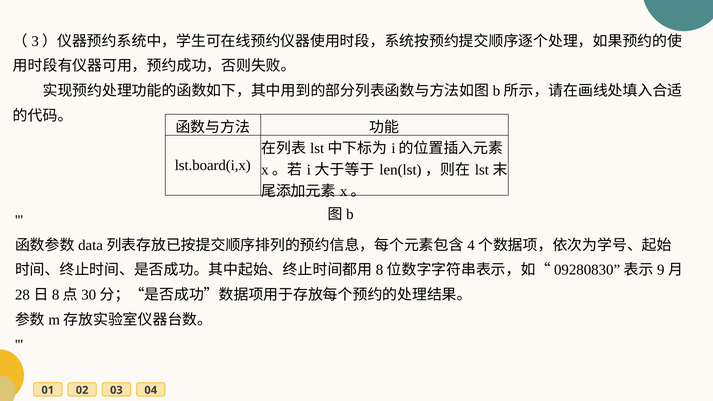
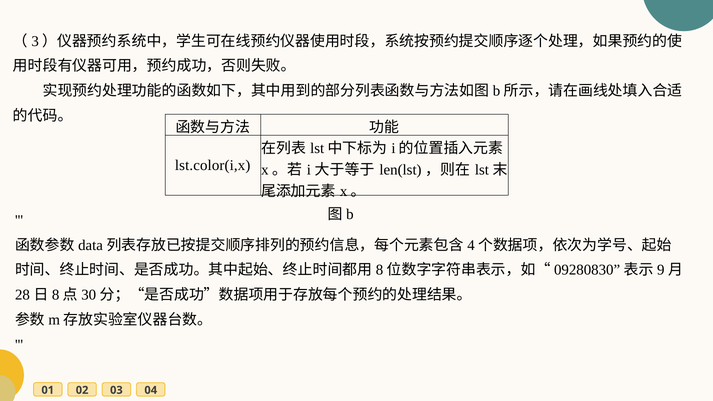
lst.board(i,x: lst.board(i,x -> lst.color(i,x
